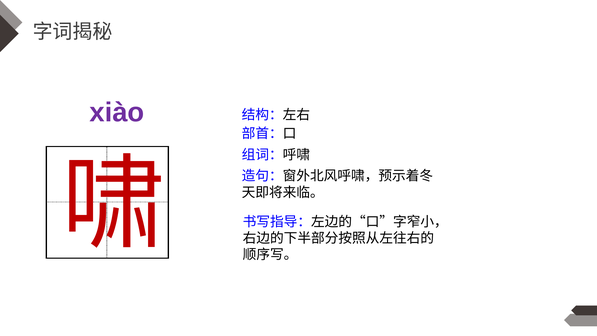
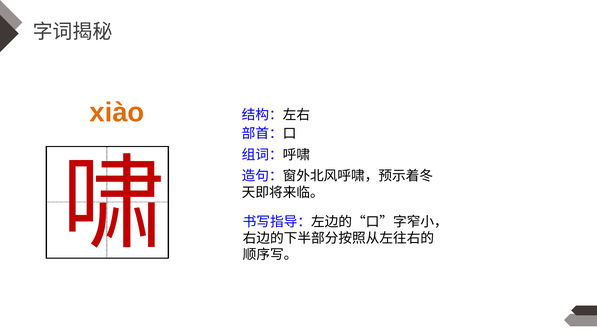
xiào colour: purple -> orange
